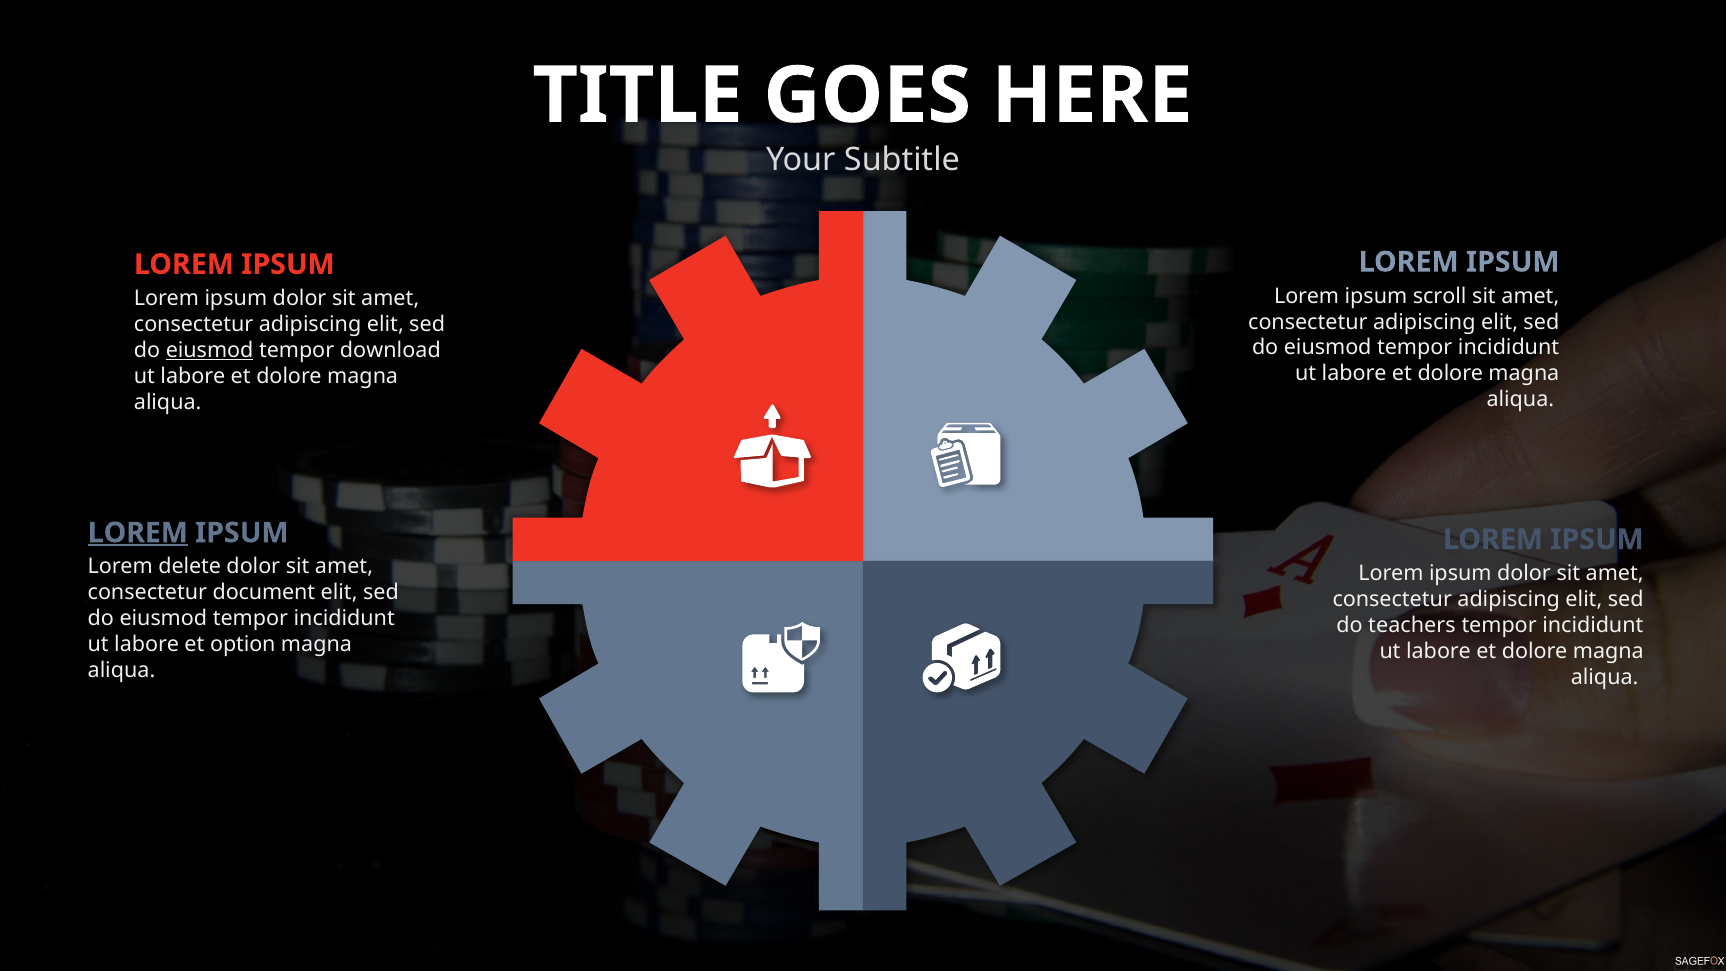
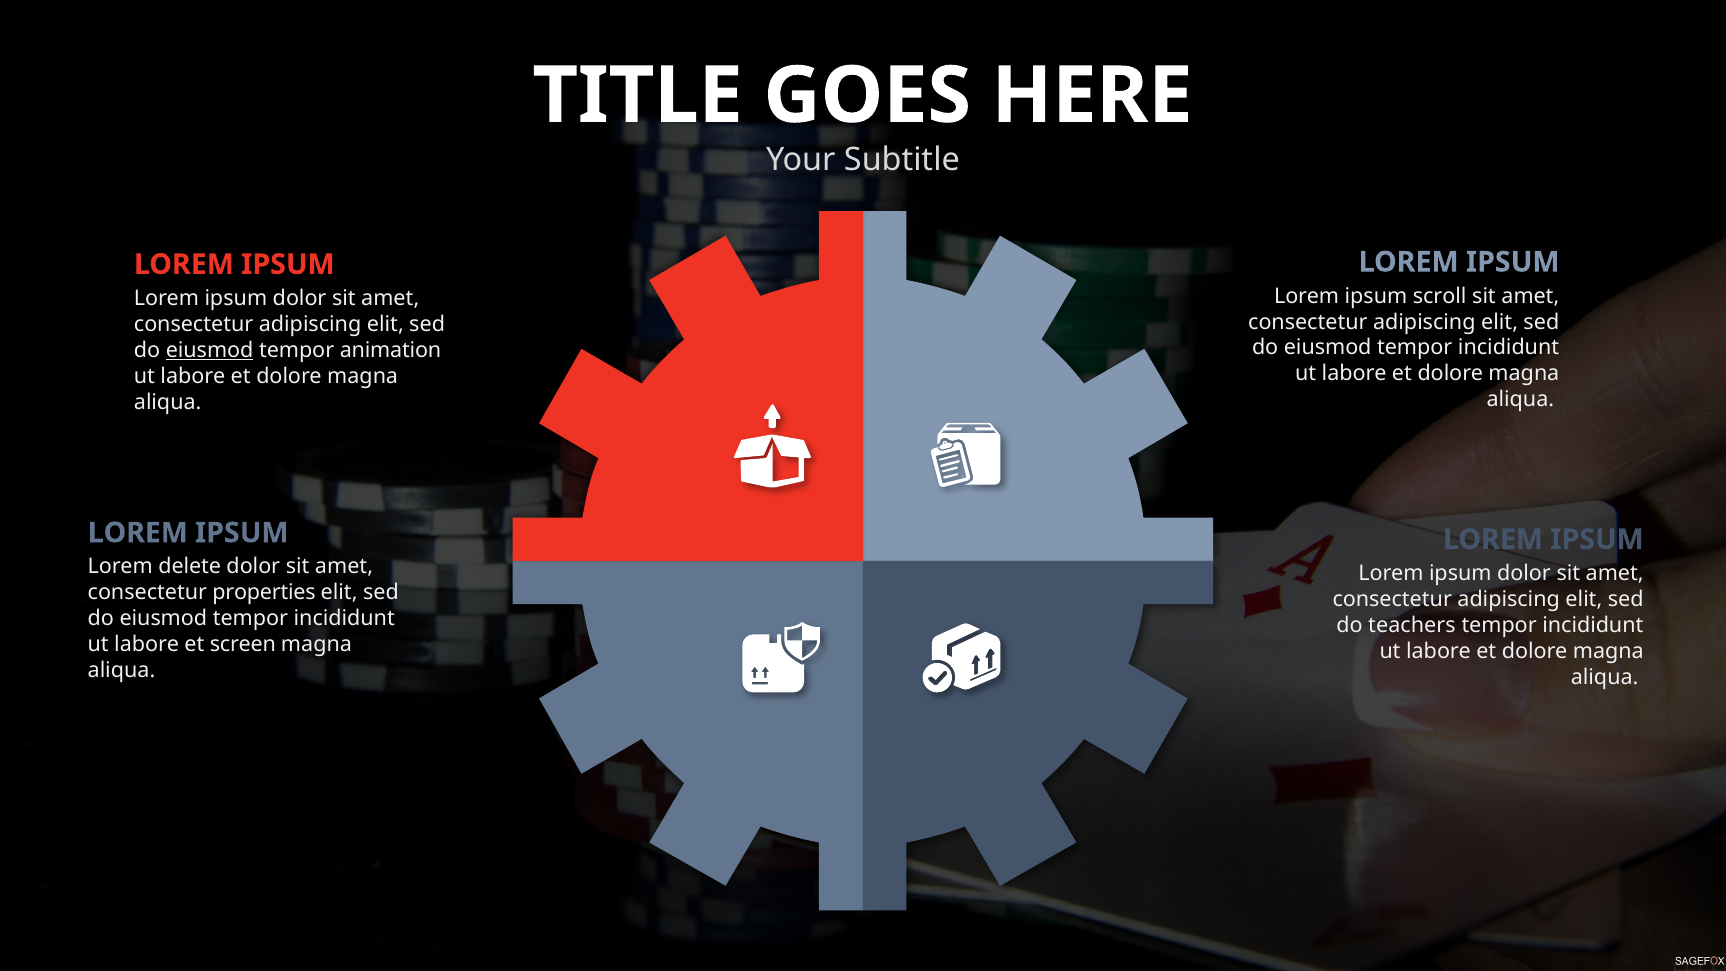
download: download -> animation
LOREM at (138, 533) underline: present -> none
document: document -> properties
option: option -> screen
